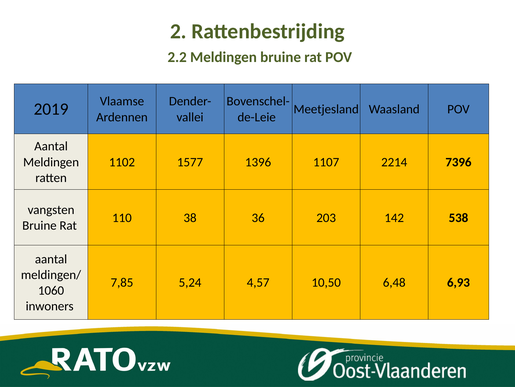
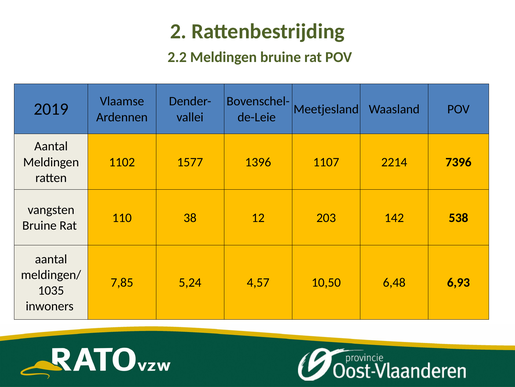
36: 36 -> 12
1060: 1060 -> 1035
